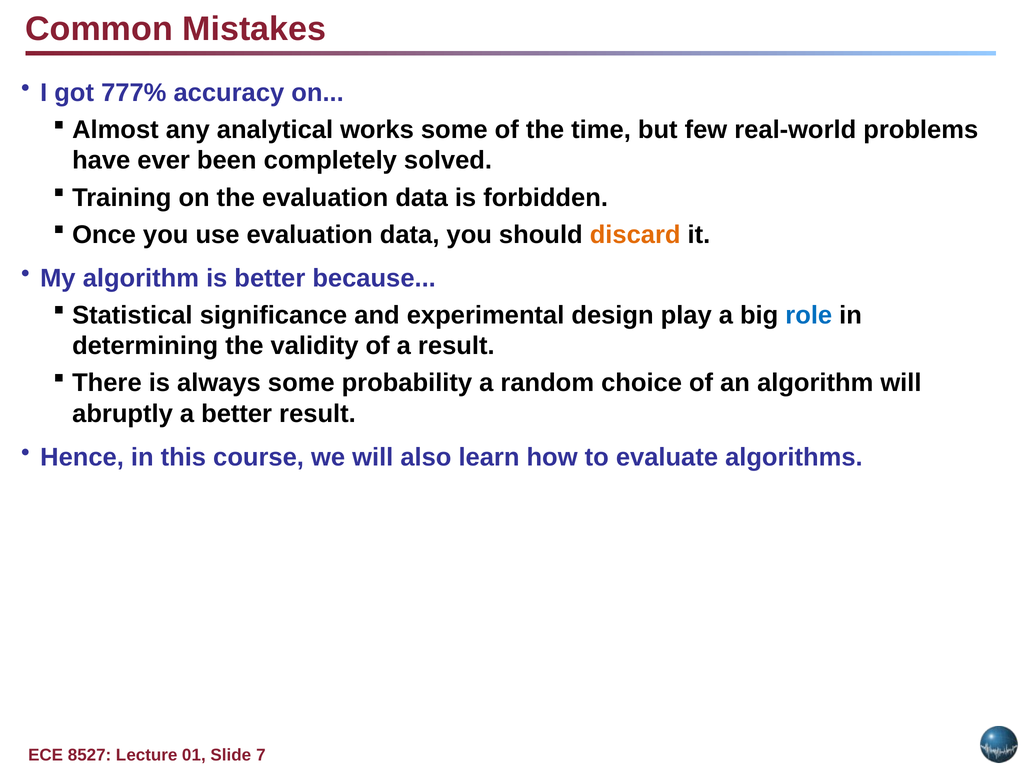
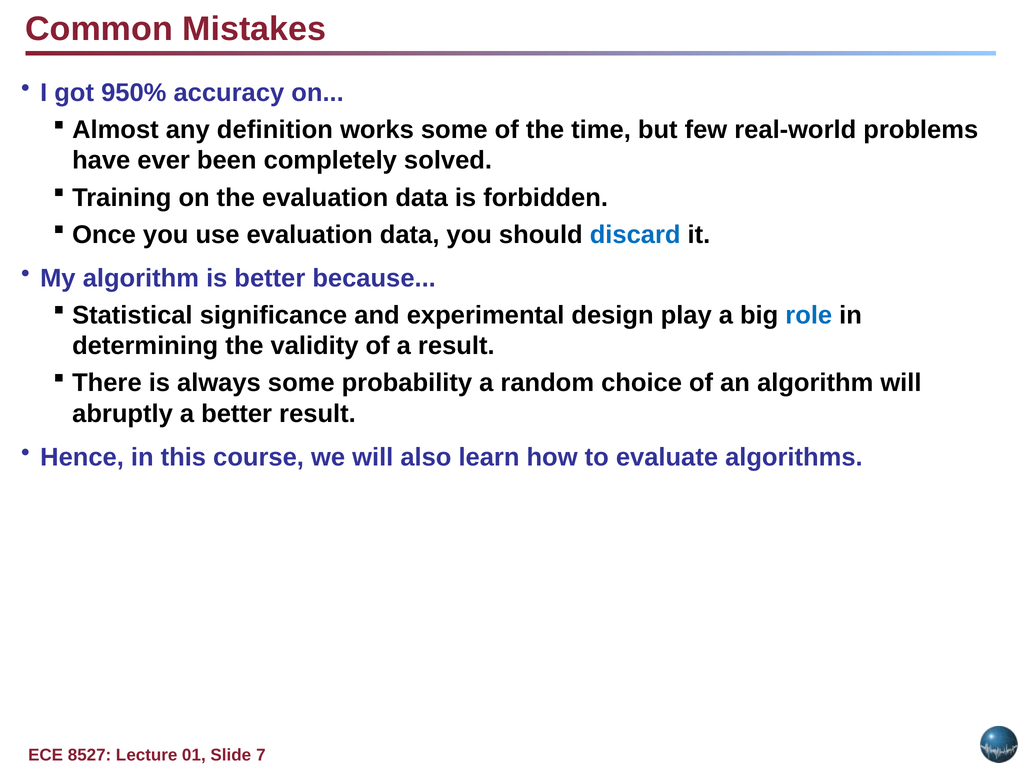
777%: 777% -> 950%
analytical: analytical -> definition
discard colour: orange -> blue
